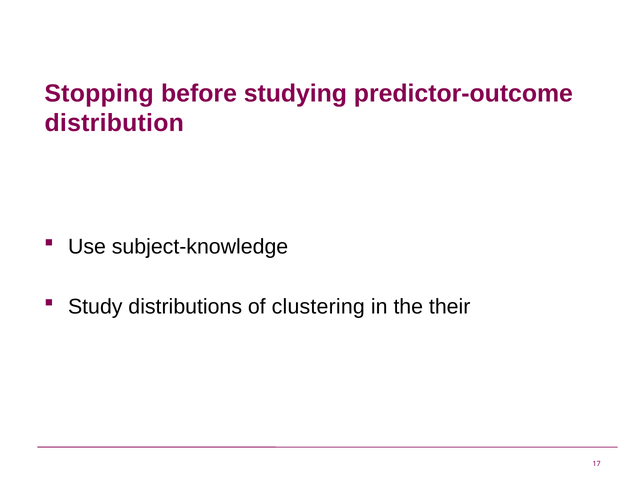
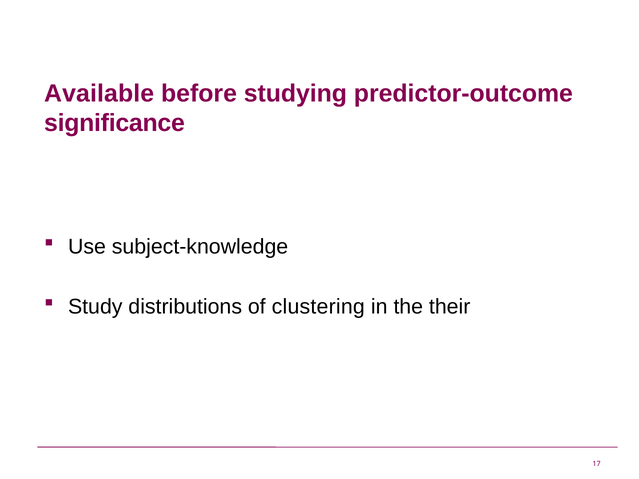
Stopping: Stopping -> Available
distribution: distribution -> significance
